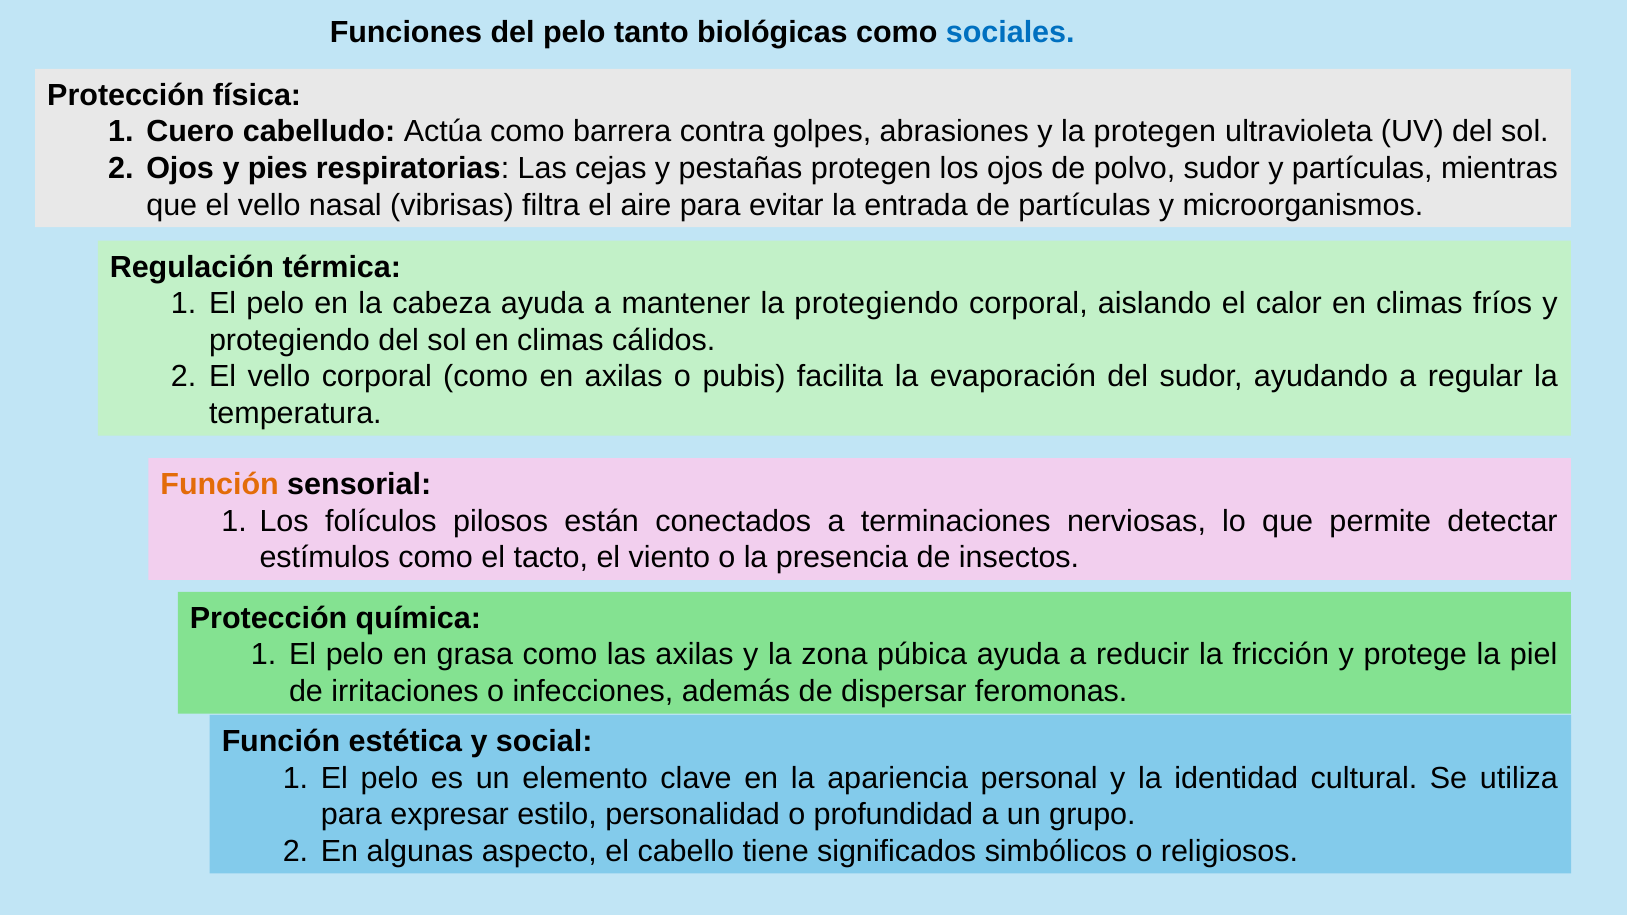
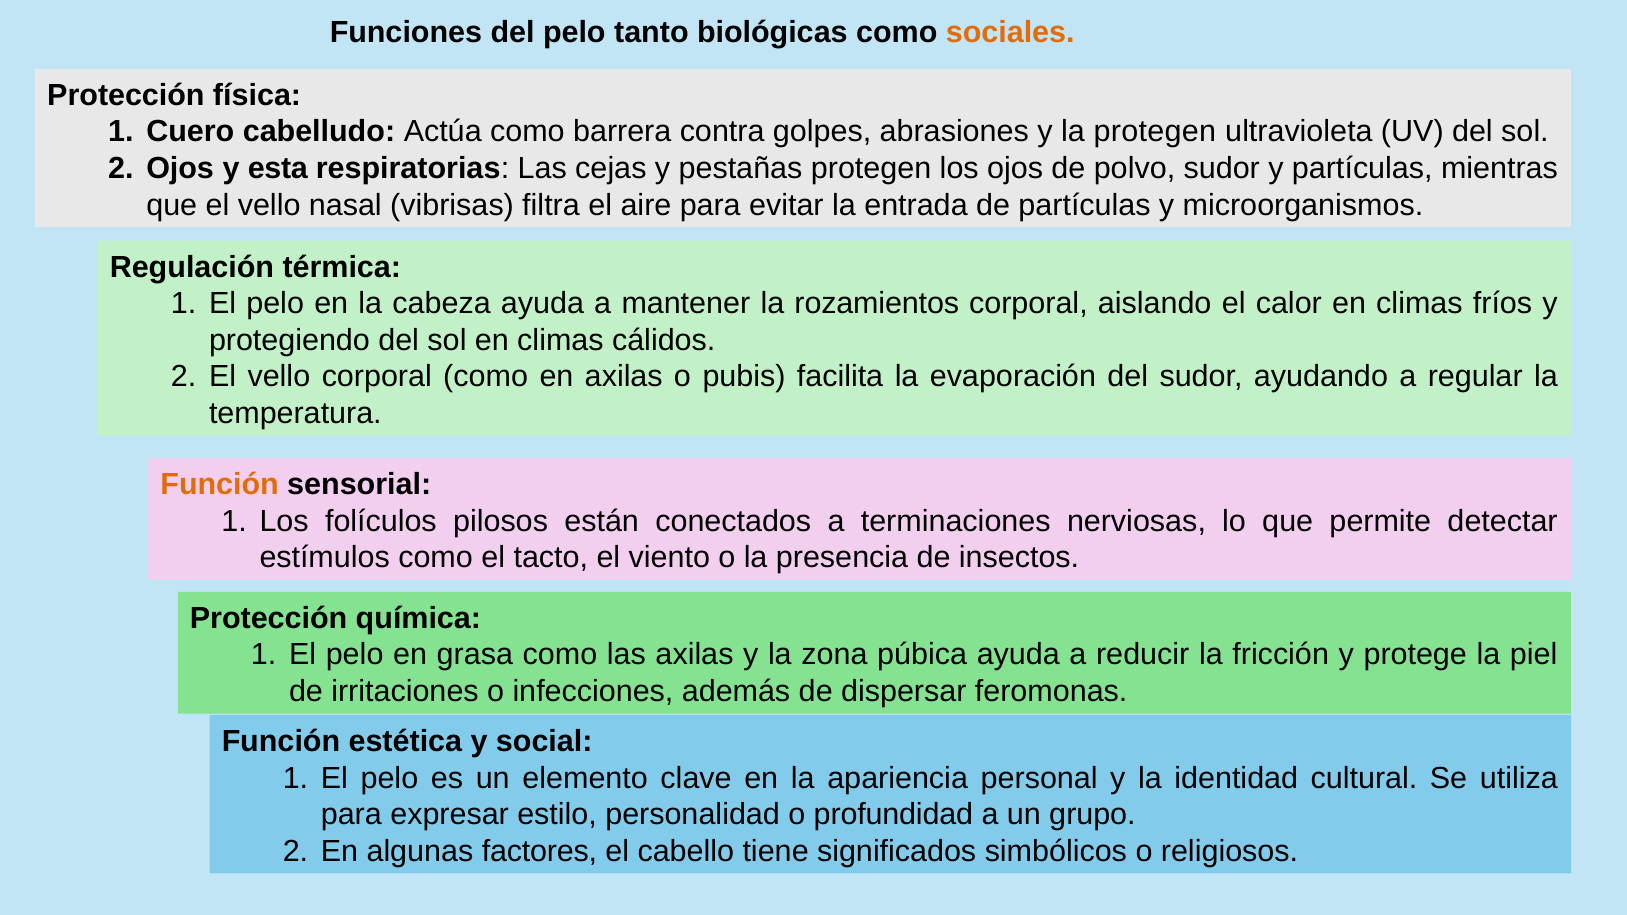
sociales colour: blue -> orange
pies: pies -> esta
la protegiendo: protegiendo -> rozamientos
aspecto: aspecto -> factores
